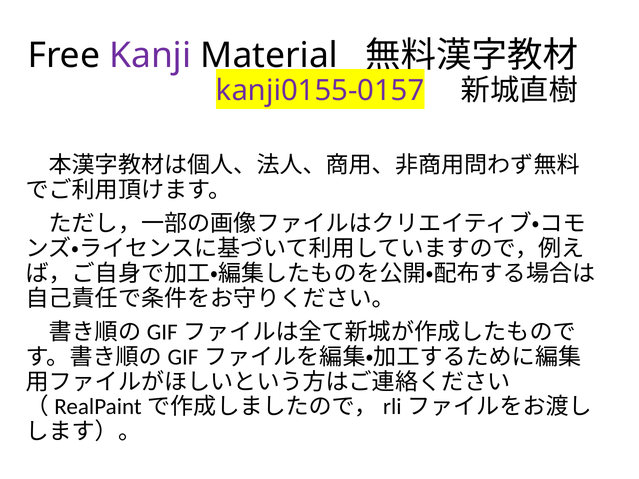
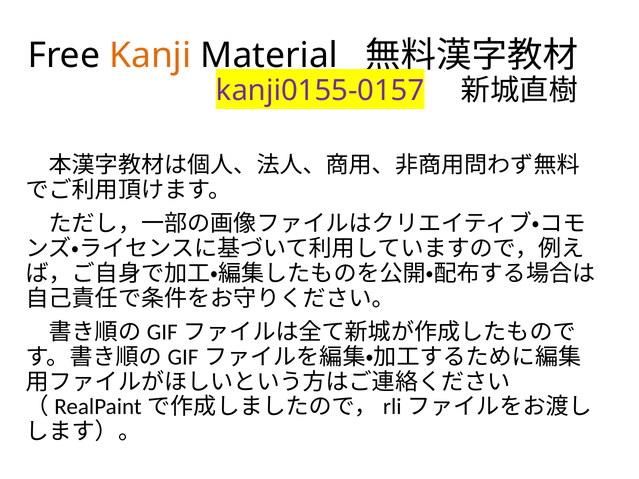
Kanji colour: purple -> orange
